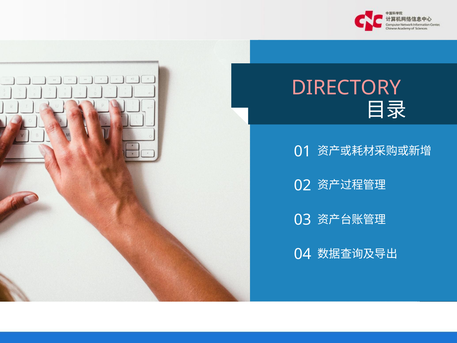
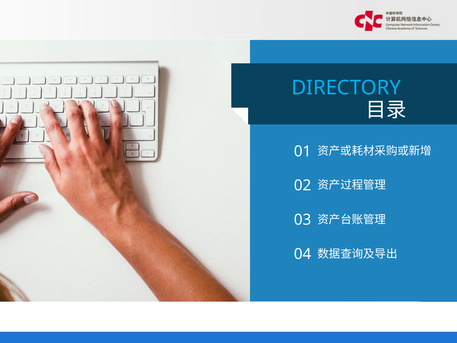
DIRECTORY colour: pink -> light blue
